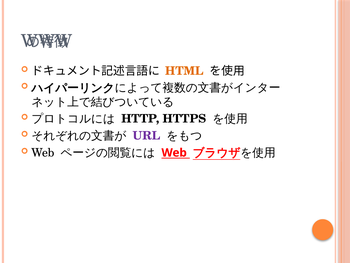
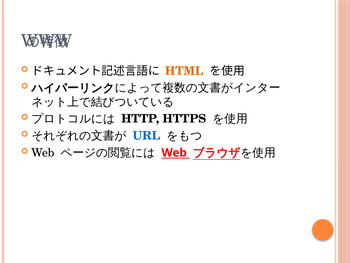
URL colour: purple -> blue
